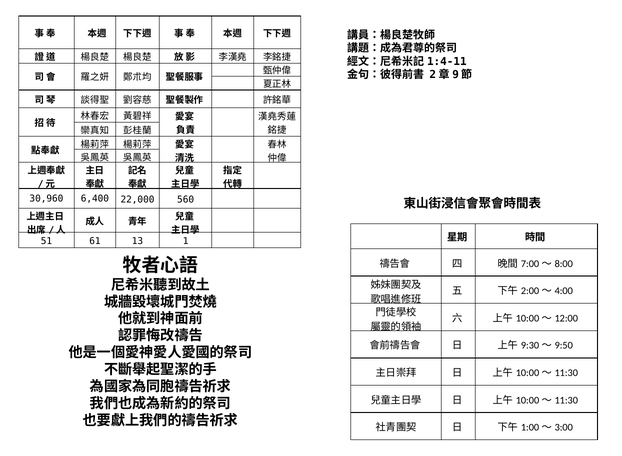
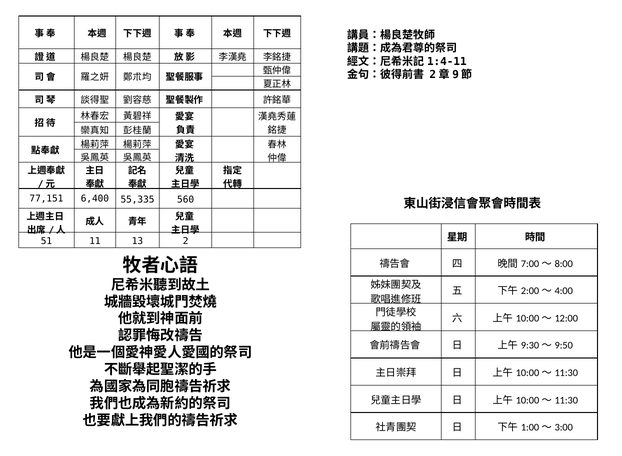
30,960: 30,960 -> 77,151
22,000: 22,000 -> 55,335
61: 61 -> 11
1: 1 -> 2
